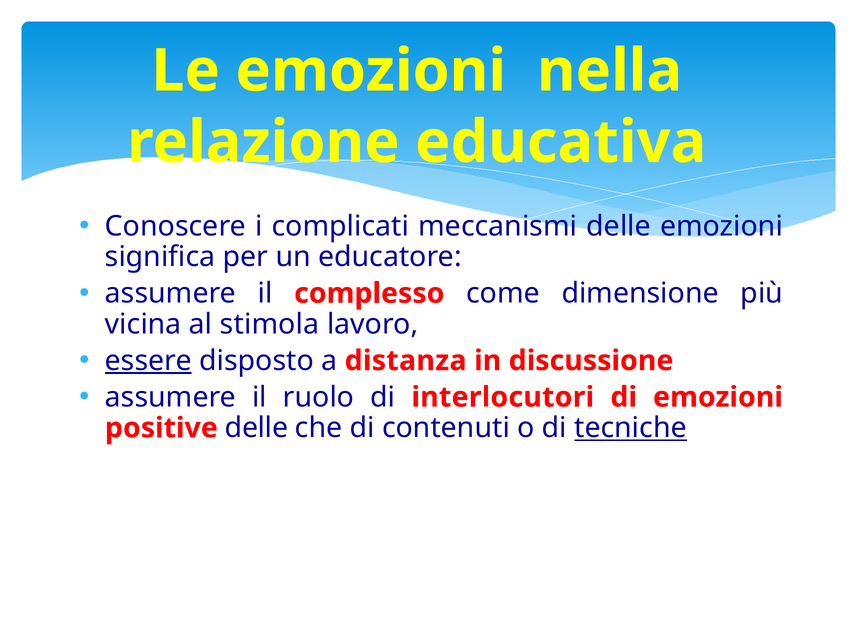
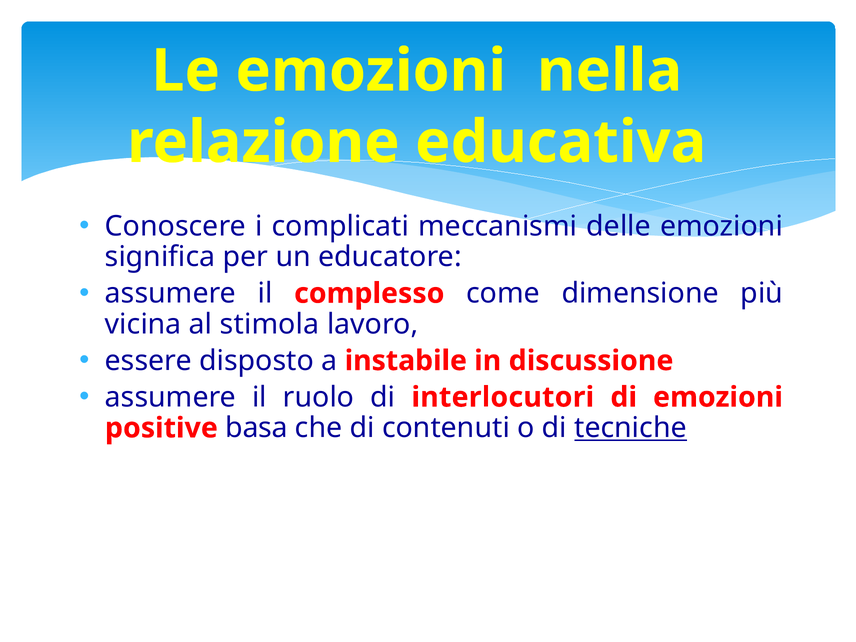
essere underline: present -> none
distanza: distanza -> instabile
positive delle: delle -> basa
